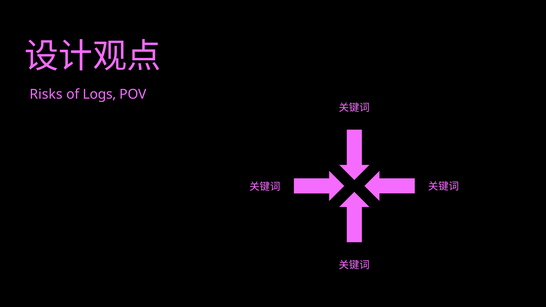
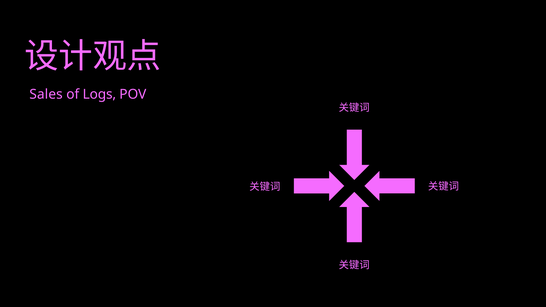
Risks: Risks -> Sales
